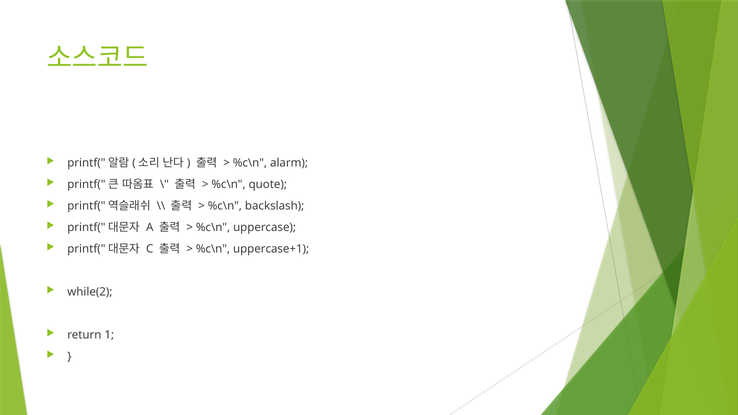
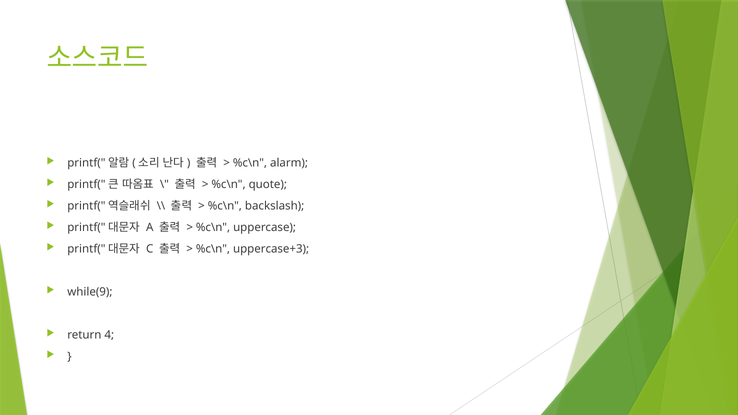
uppercase+1: uppercase+1 -> uppercase+3
while(2: while(2 -> while(9
1: 1 -> 4
